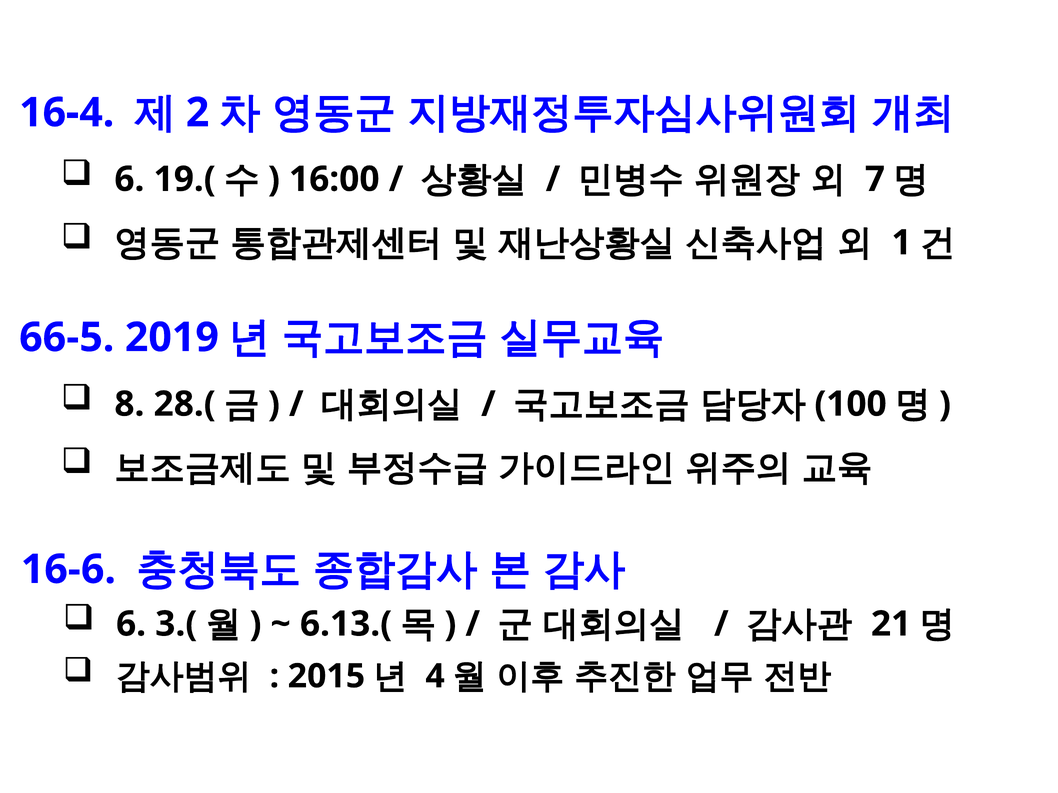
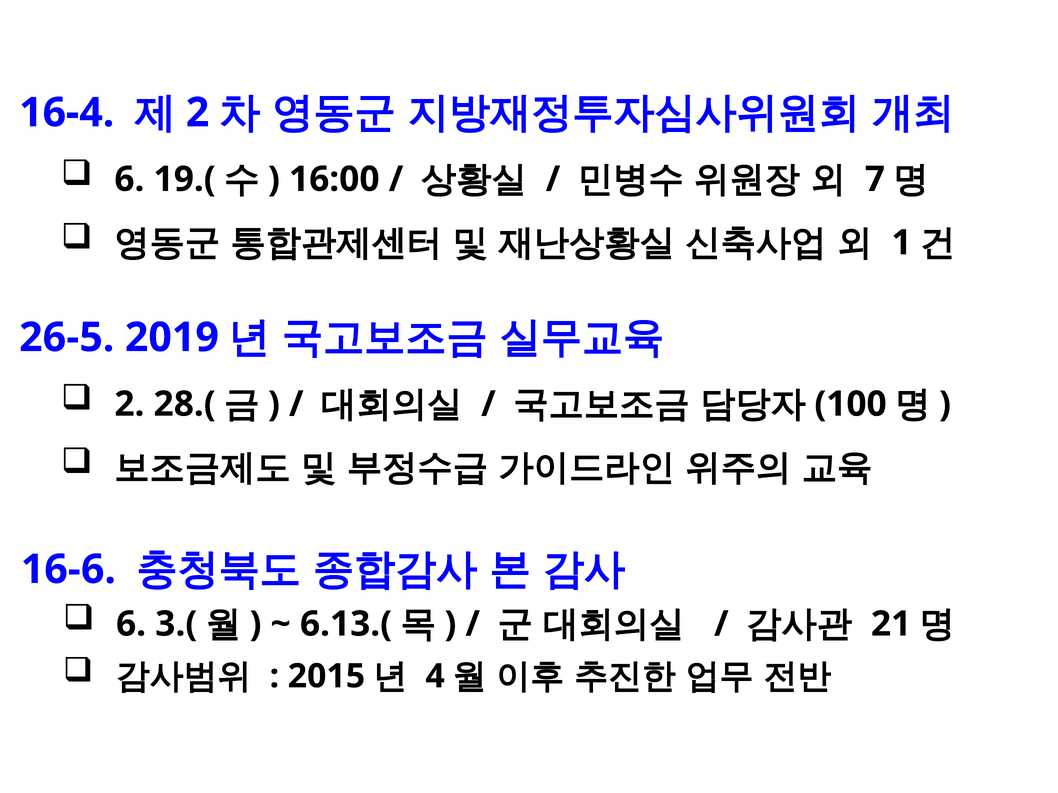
66-5: 66-5 -> 26-5
8 at (129, 404): 8 -> 2
